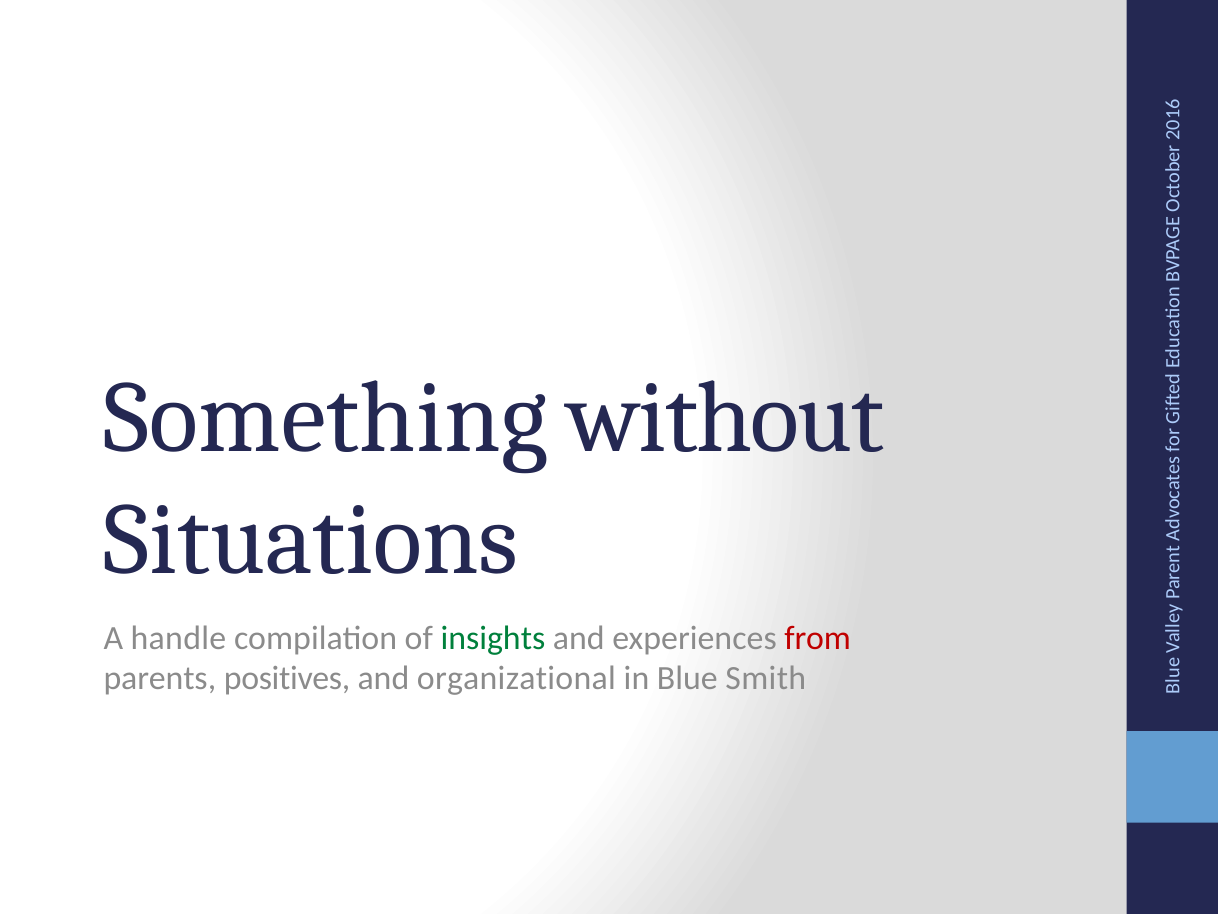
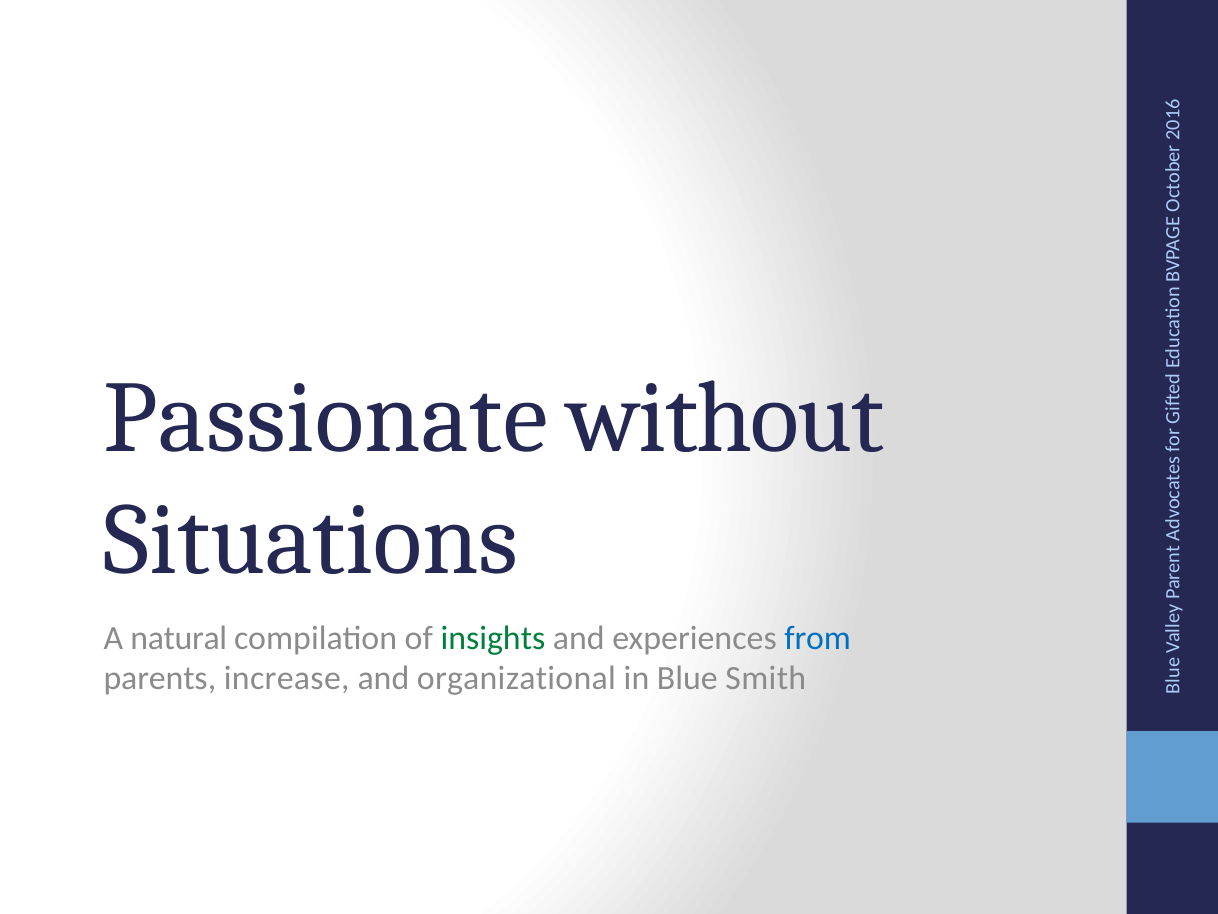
Something: Something -> Passionate
handle: handle -> natural
from colour: red -> blue
positives: positives -> increase
